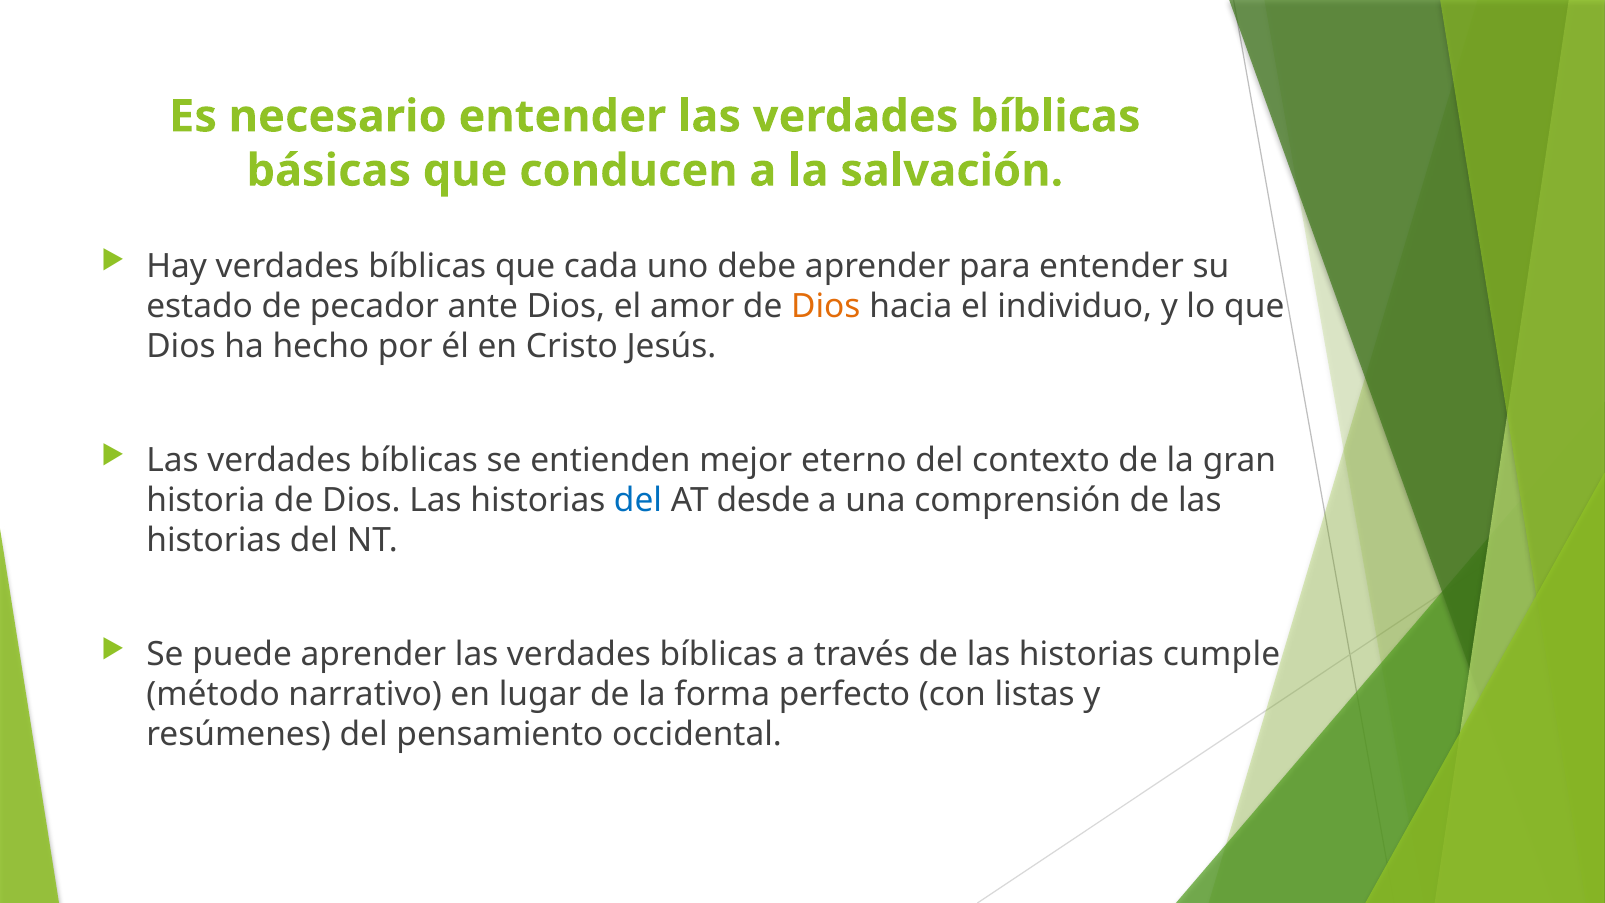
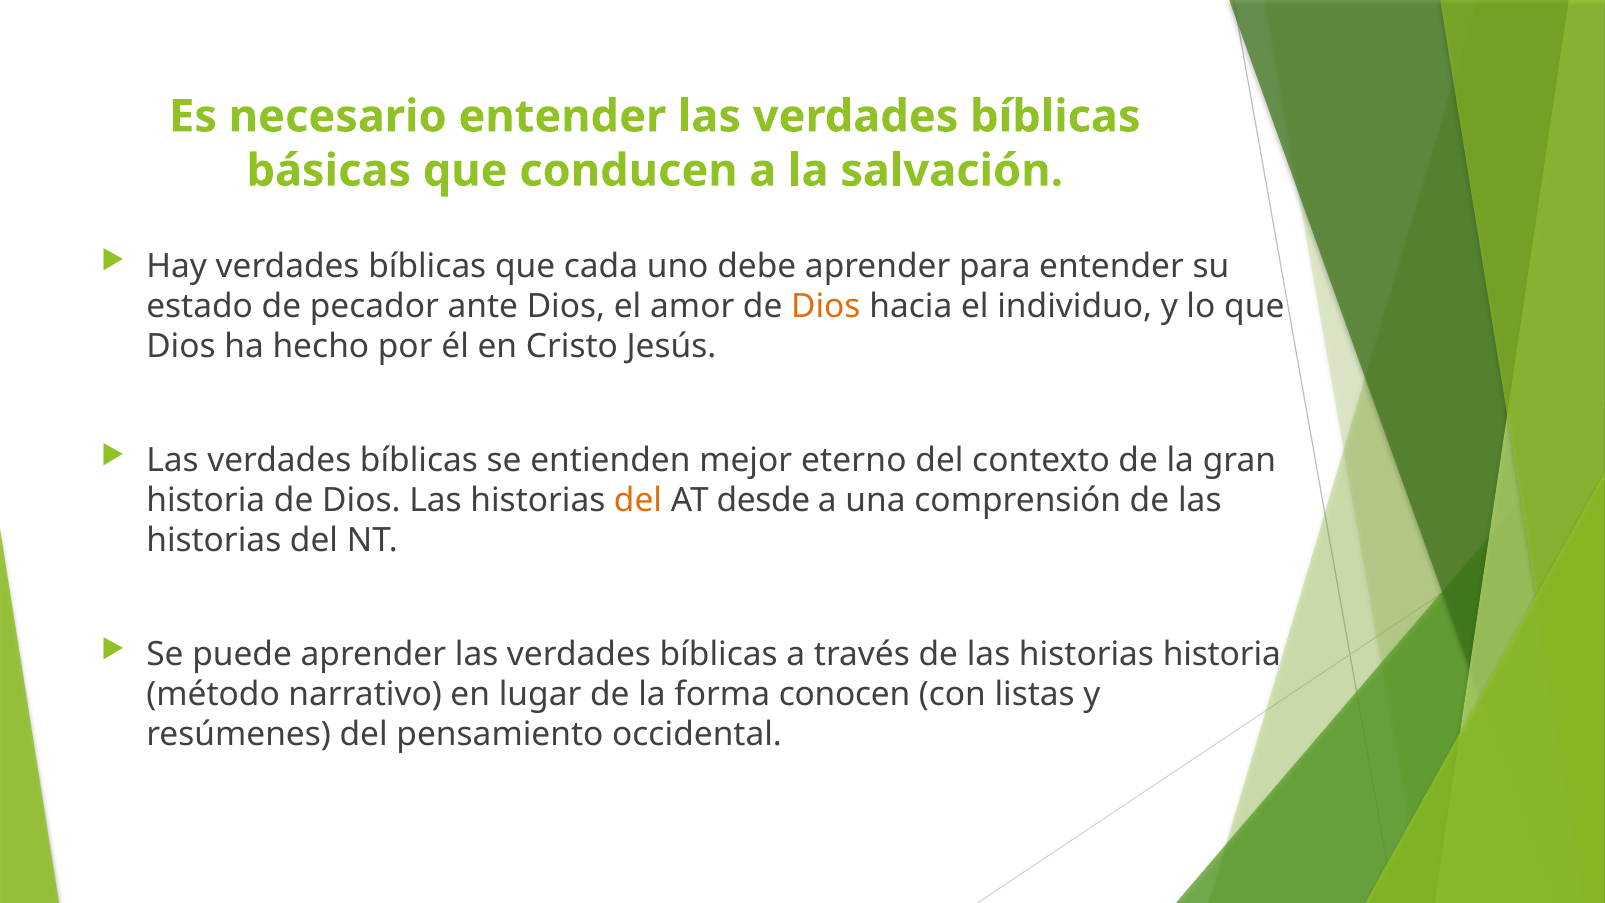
del at (638, 500) colour: blue -> orange
historias cumple: cumple -> historia
perfecto: perfecto -> conocen
